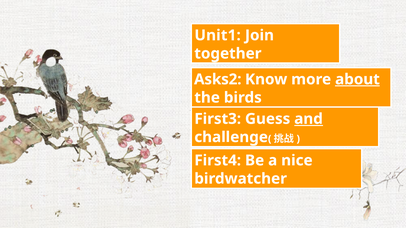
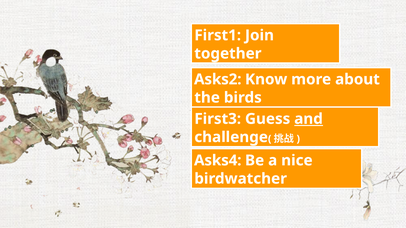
Unit1: Unit1 -> First1
about underline: present -> none
First4: First4 -> Asks4
